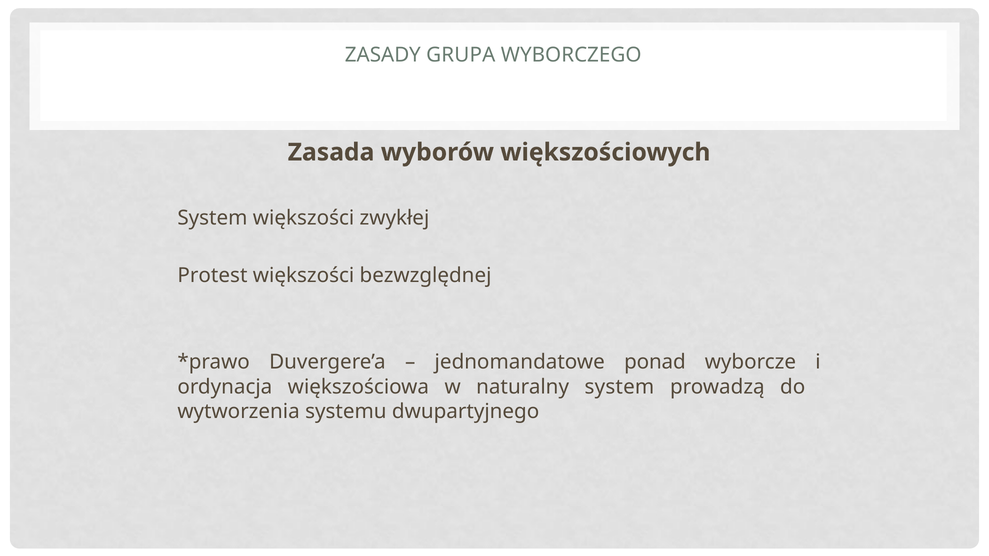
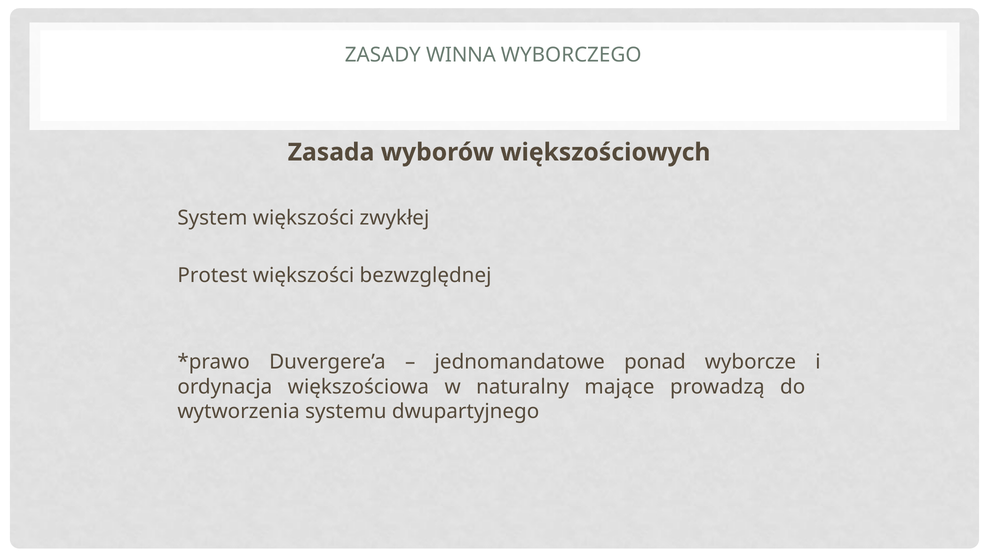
GRUPA: GRUPA -> WINNA
naturalny system: system -> mające
